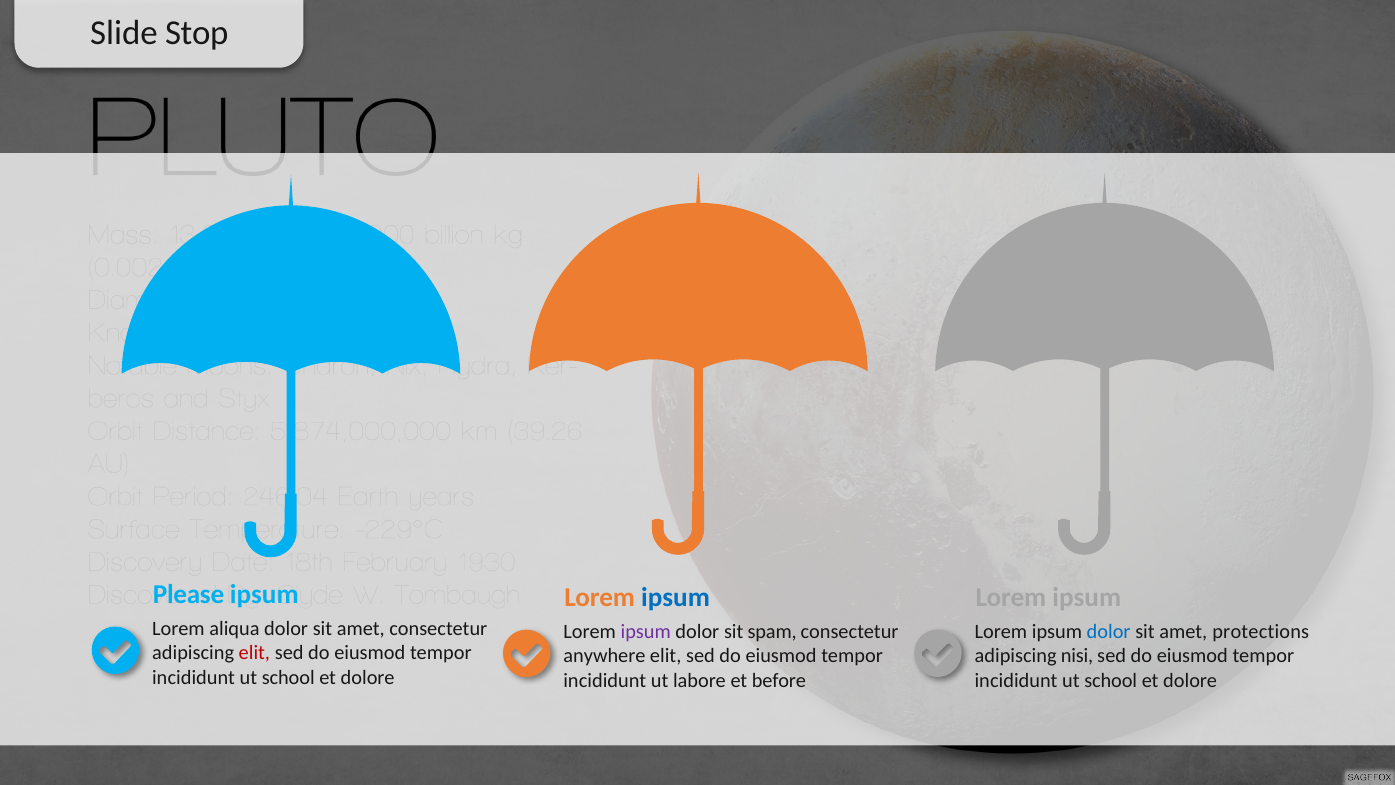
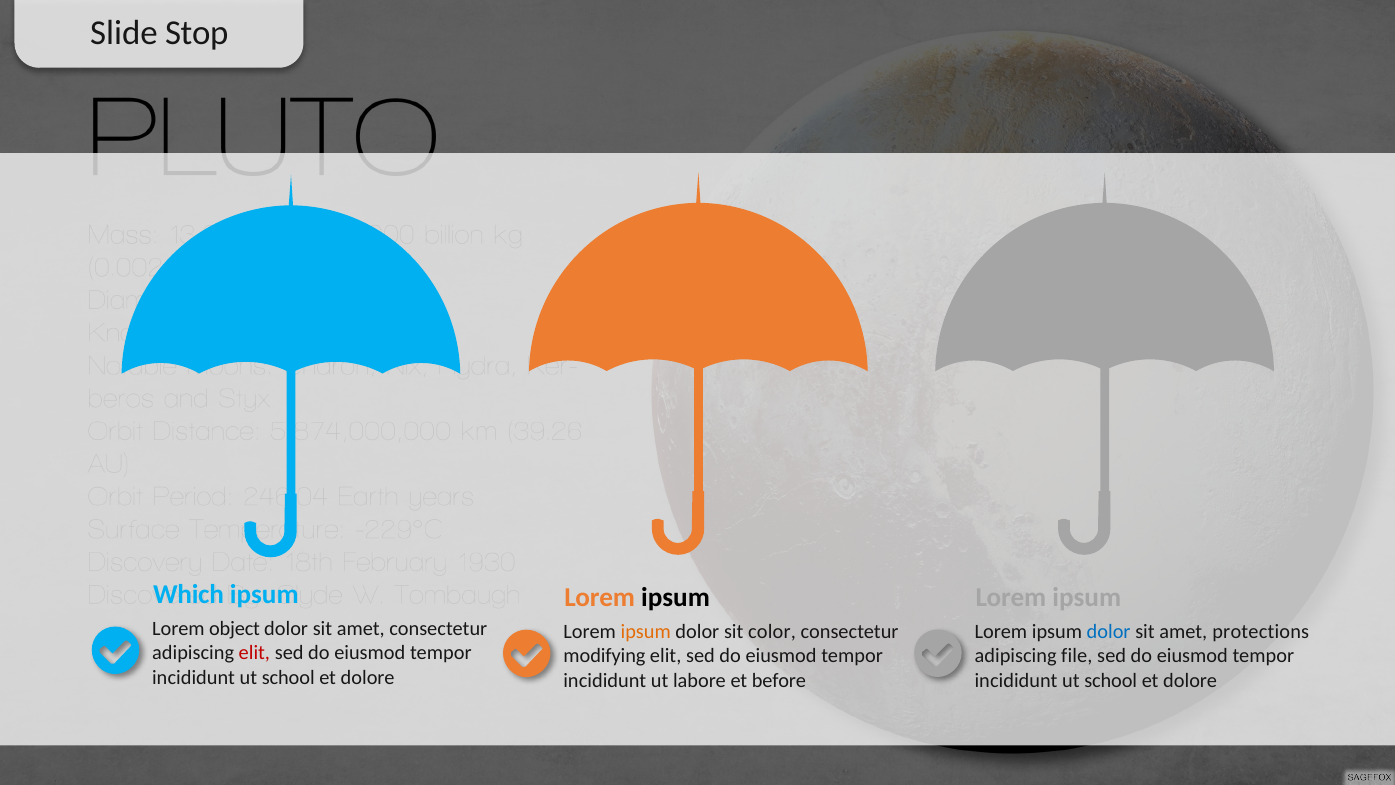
Please: Please -> Which
ipsum at (676, 597) colour: blue -> black
aliqua: aliqua -> object
ipsum at (646, 632) colour: purple -> orange
spam: spam -> color
nisi: nisi -> file
anywhere: anywhere -> modifying
